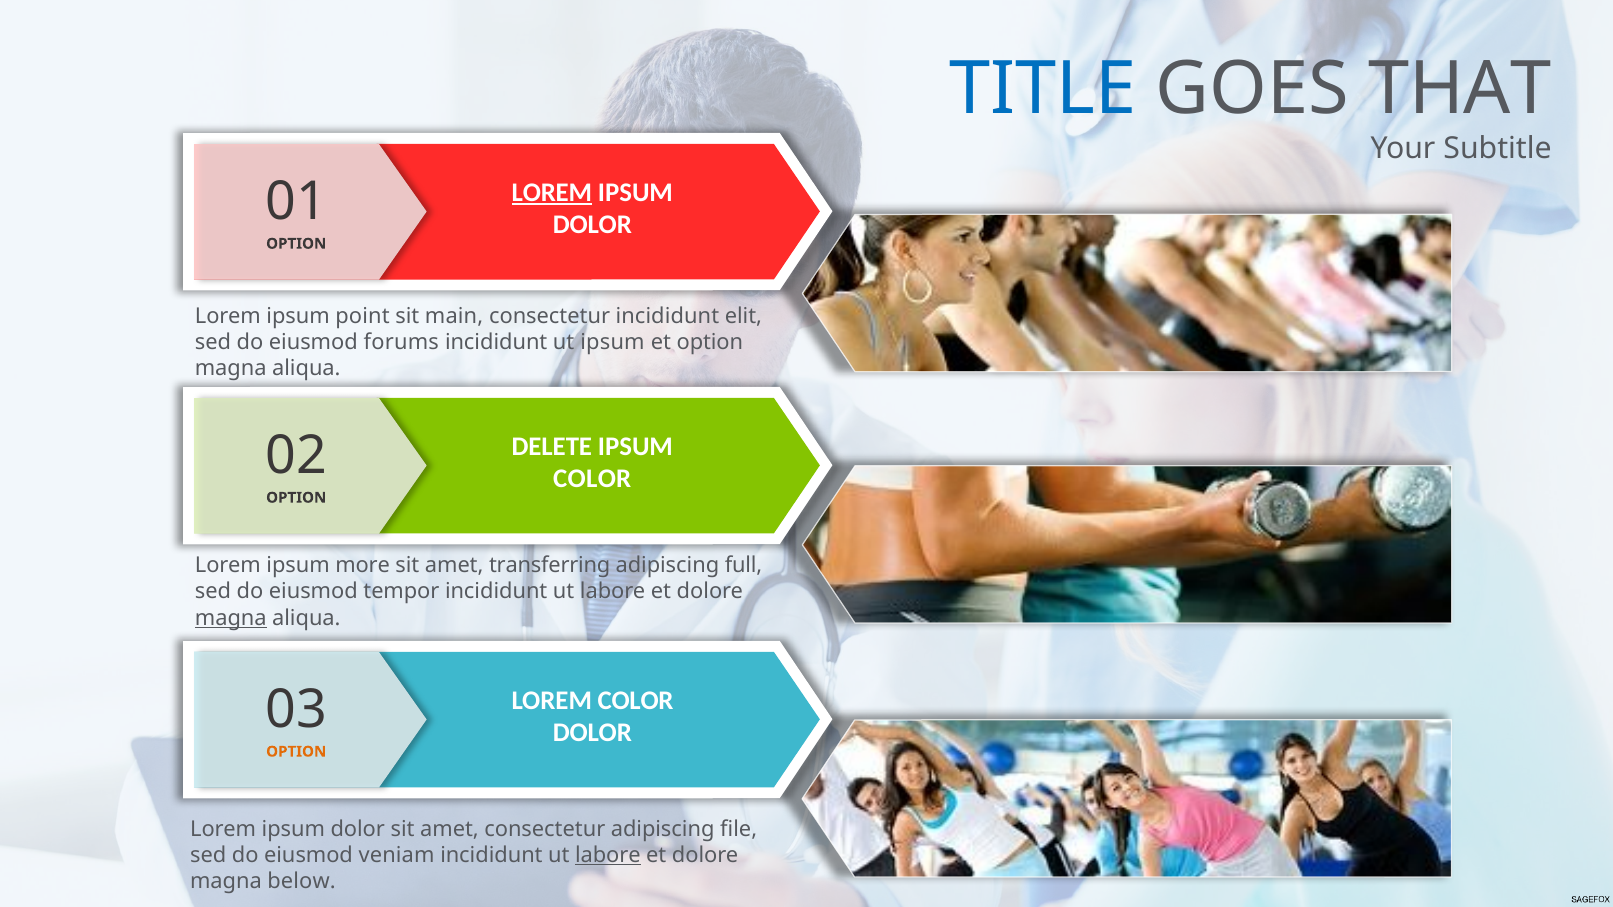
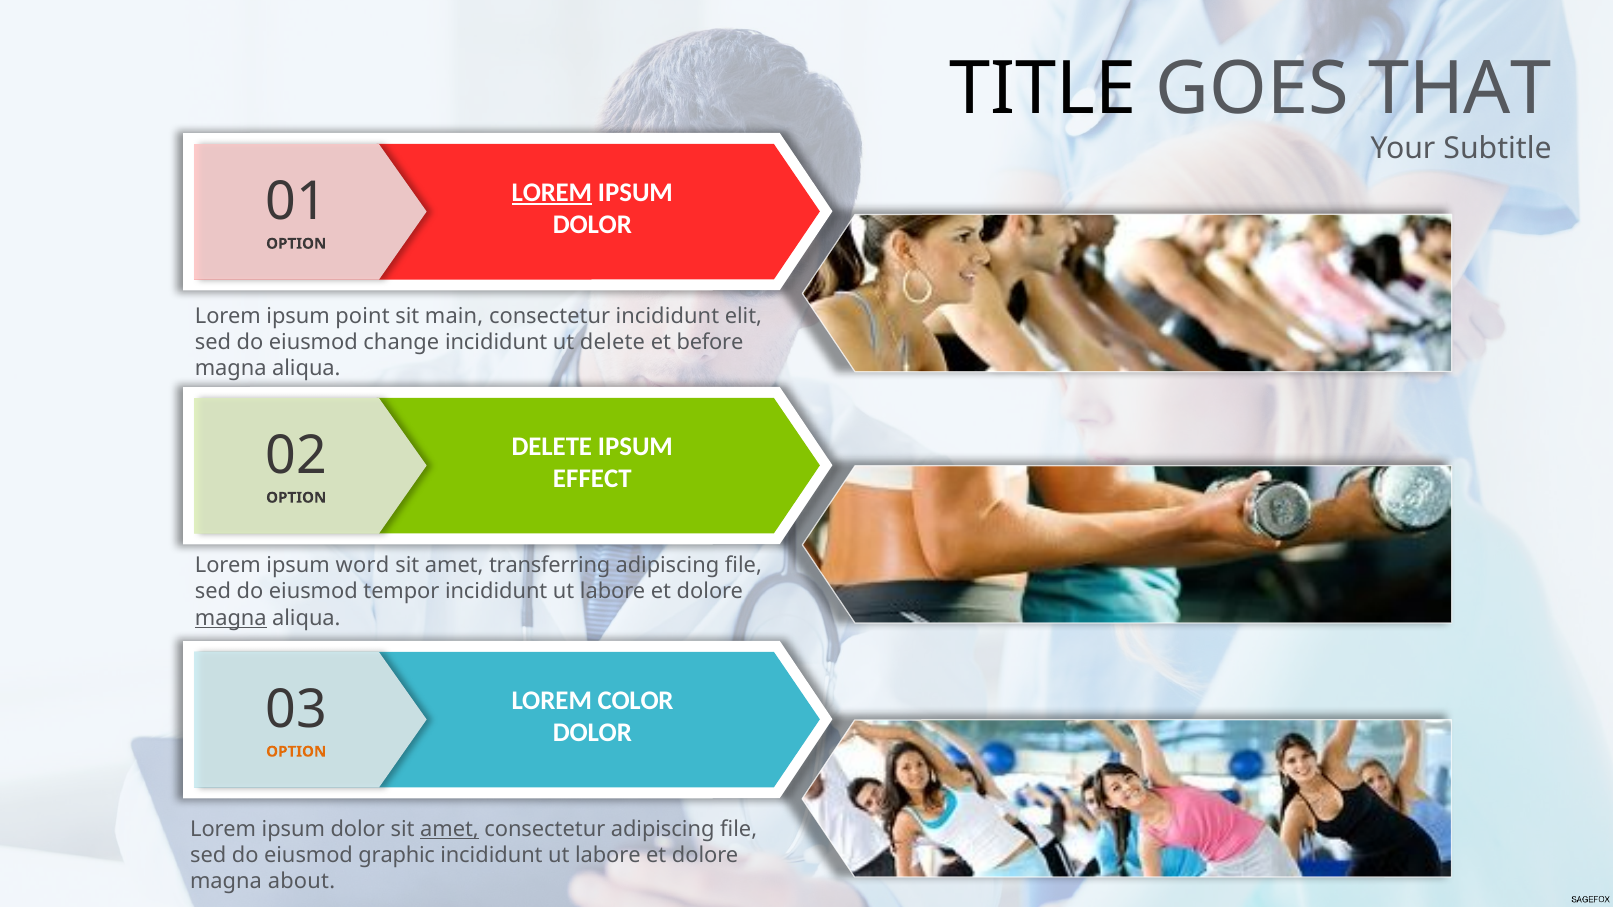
TITLE colour: blue -> black
forums: forums -> change
ut ipsum: ipsum -> delete
et option: option -> before
COLOR at (592, 479): COLOR -> EFFECT
more: more -> word
full at (743, 566): full -> file
amet at (449, 829) underline: none -> present
veniam: veniam -> graphic
labore at (608, 856) underline: present -> none
below: below -> about
